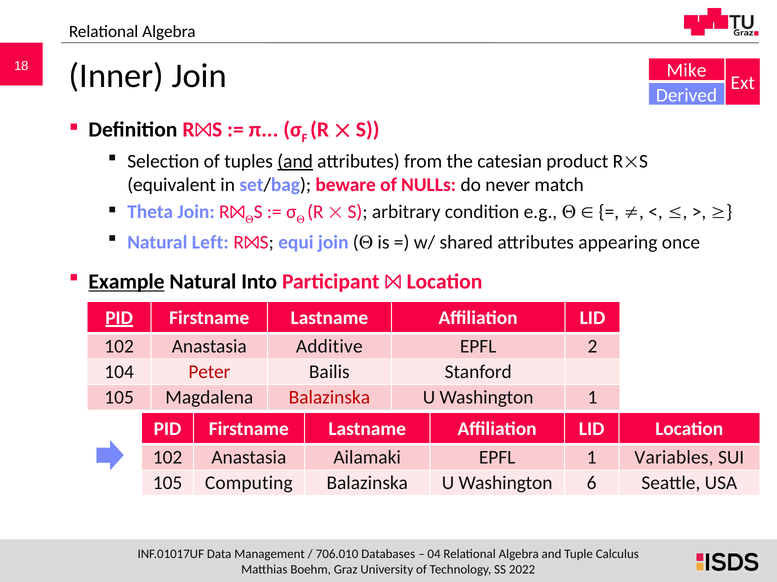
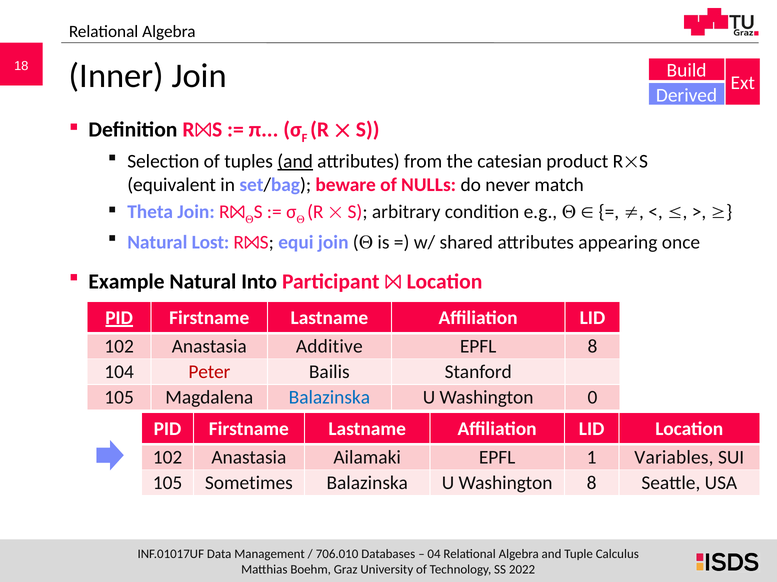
Mike: Mike -> Build
Left: Left -> Lost
Example underline: present -> none
EPFL 2: 2 -> 8
Balazinska at (329, 398) colour: red -> blue
Washington 1: 1 -> 0
Computing: Computing -> Sometimes
Washington 6: 6 -> 8
